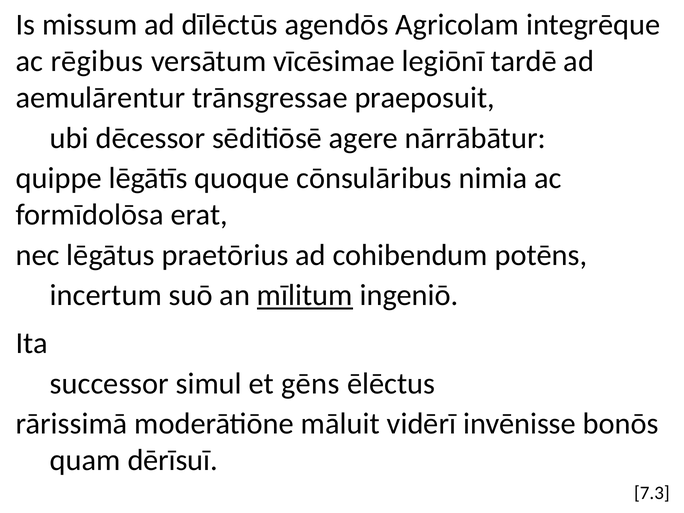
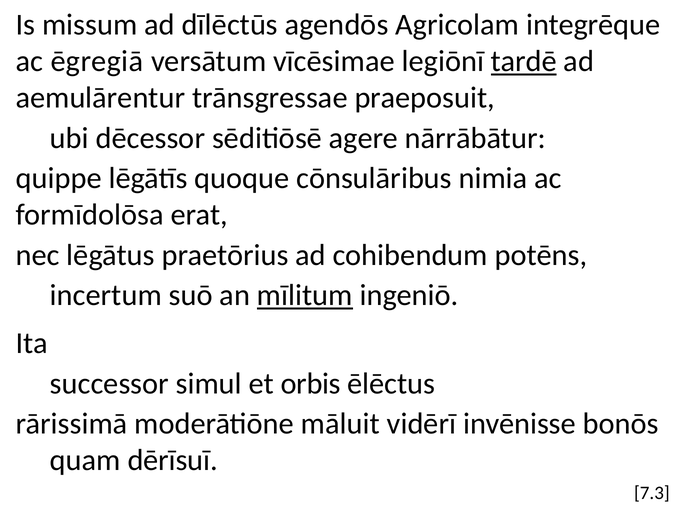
rēgibus: rēgibus -> ēgregiā
tardē underline: none -> present
gēns: gēns -> orbis
